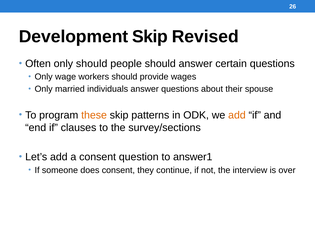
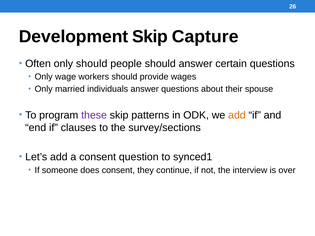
Revised: Revised -> Capture
these colour: orange -> purple
answer1: answer1 -> synced1
